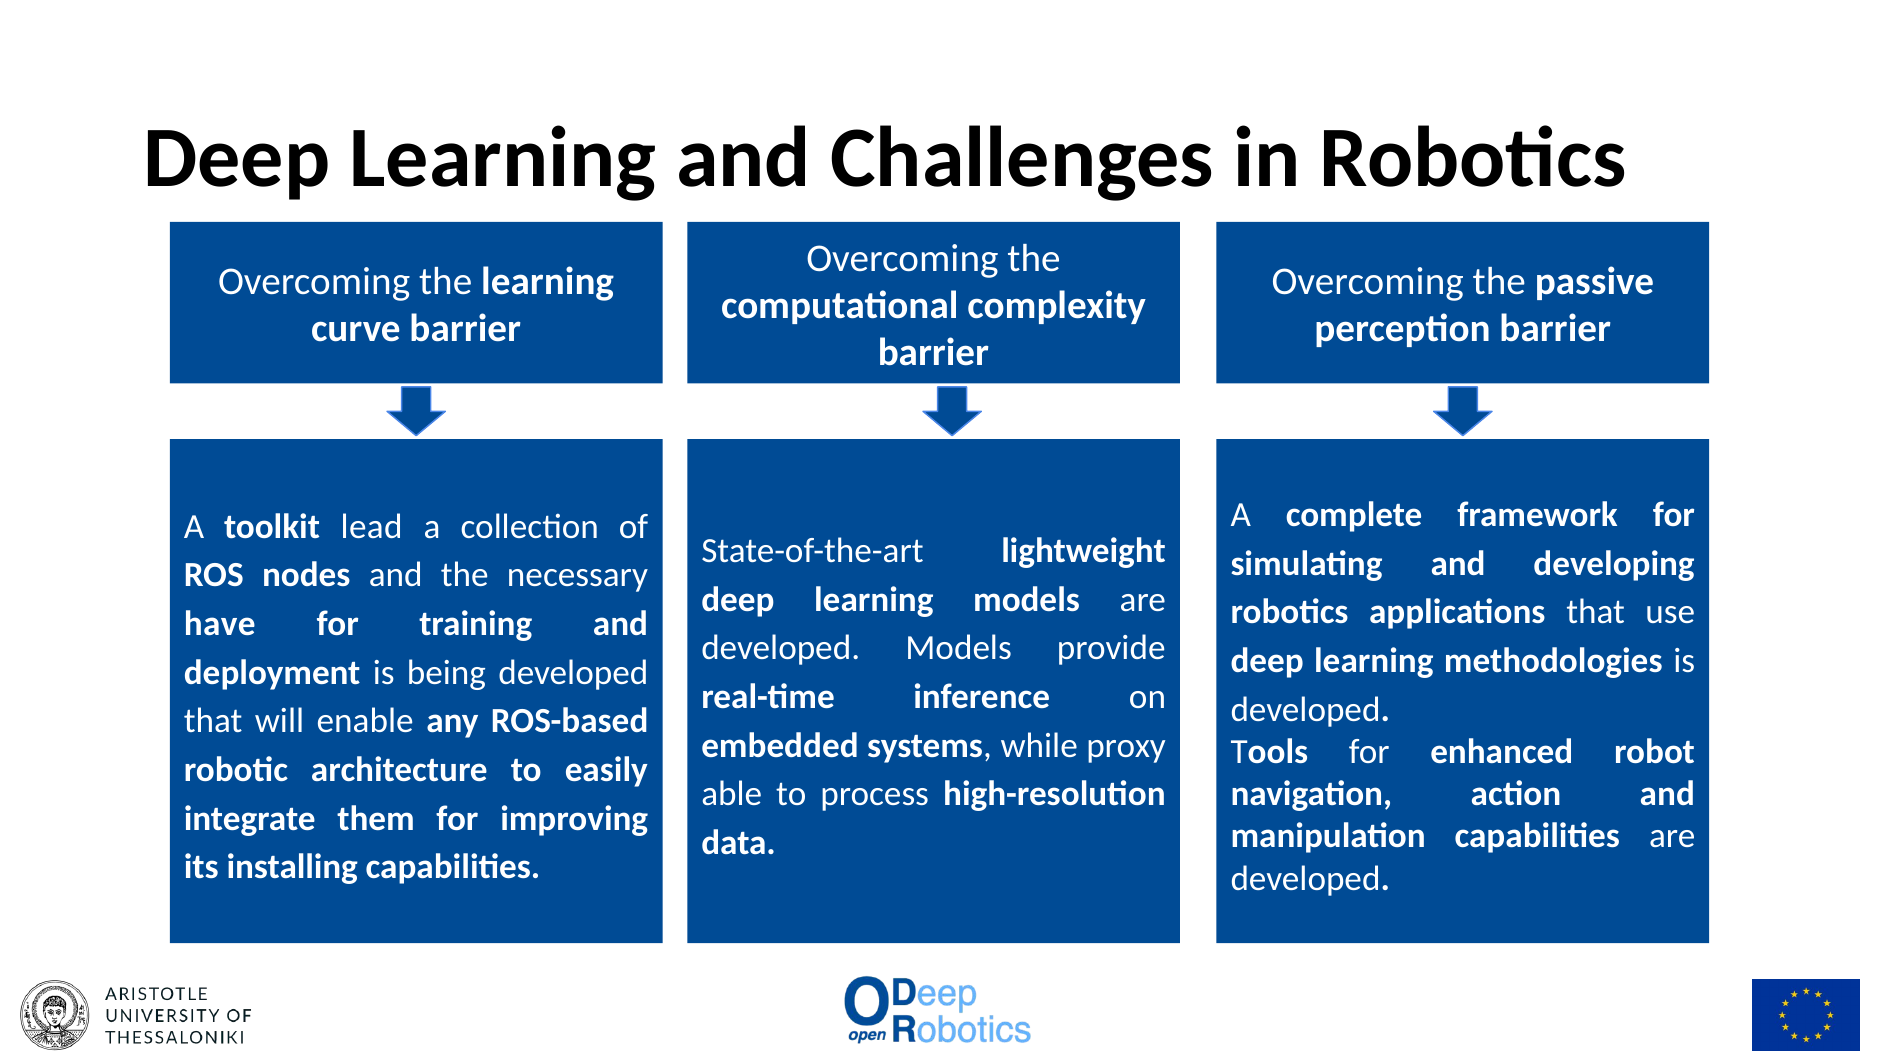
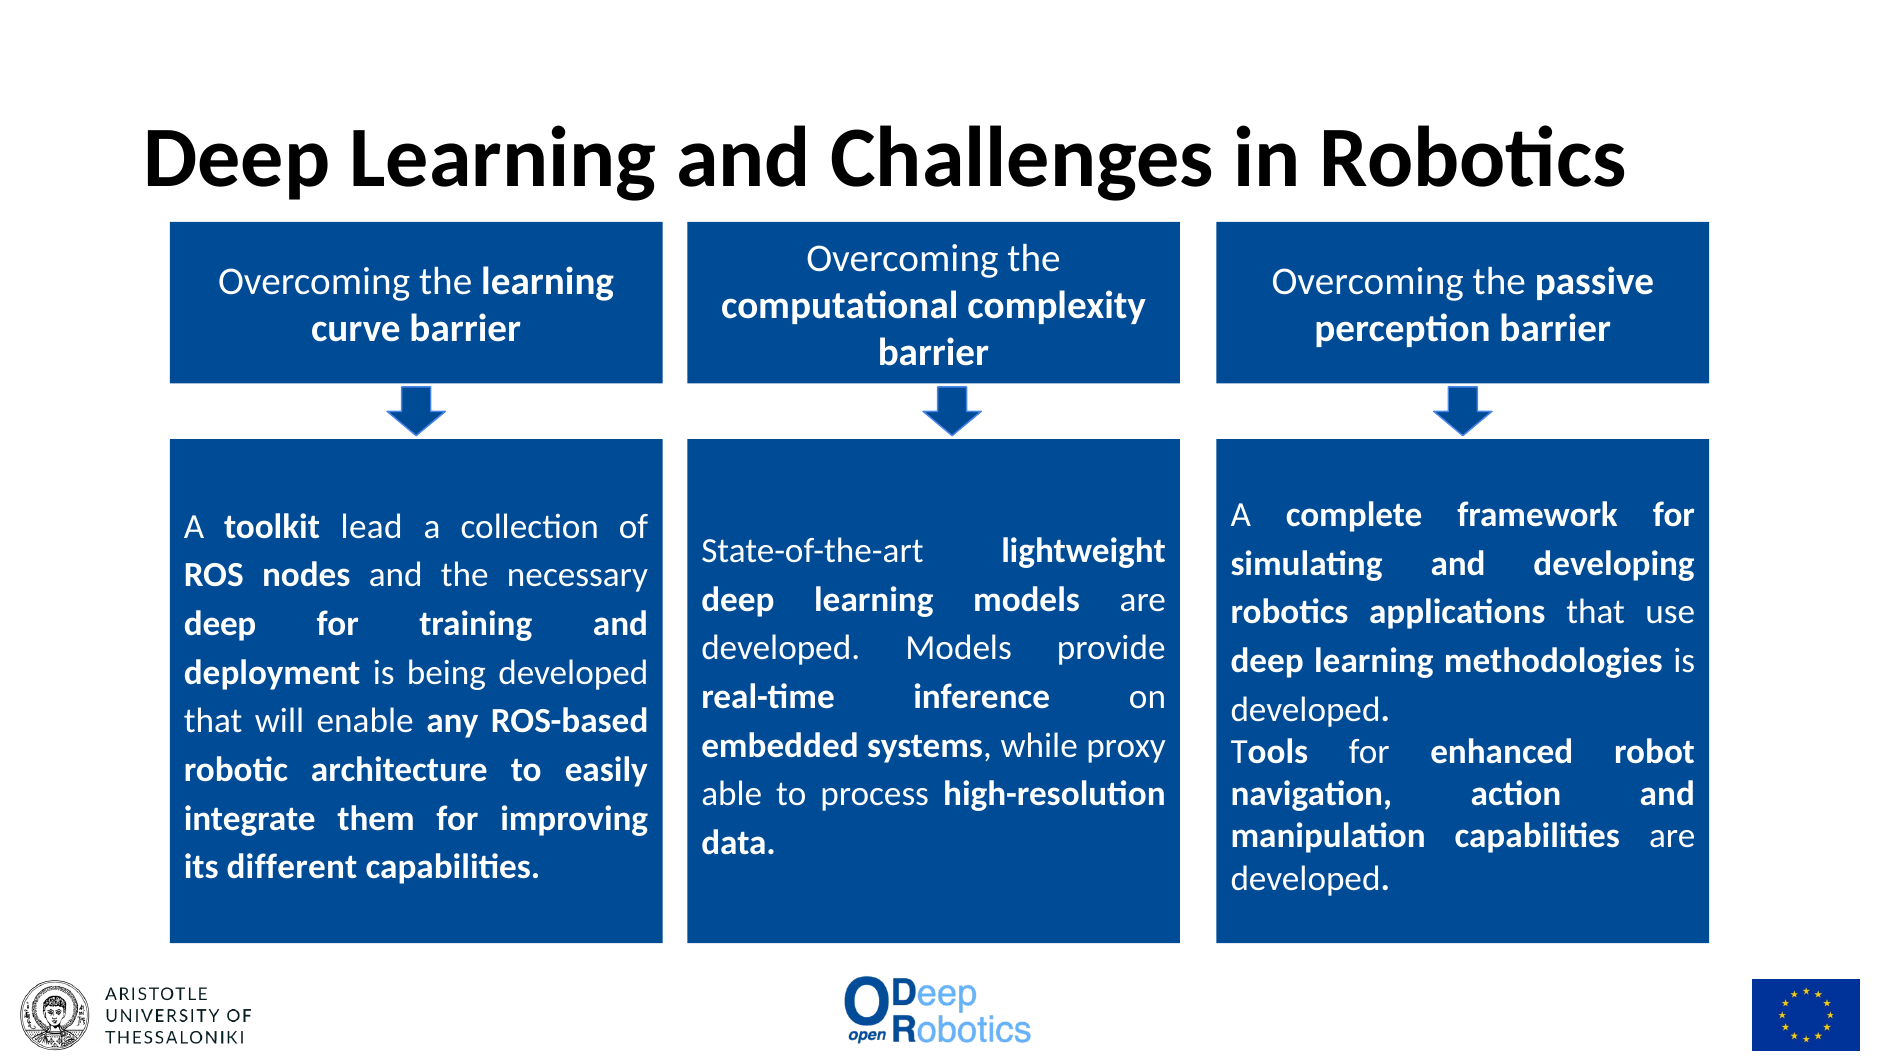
have at (220, 624): have -> deep
installing: installing -> different
